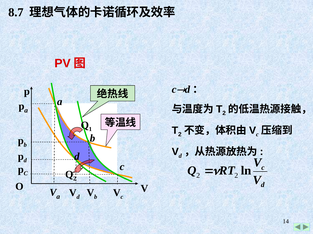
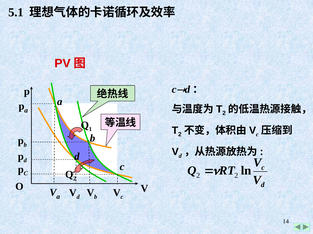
8.7: 8.7 -> 5.1
